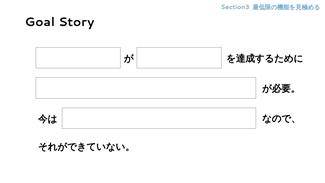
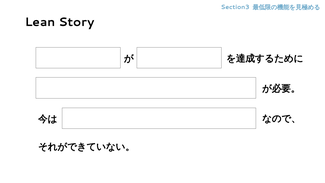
Goal: Goal -> Lean
